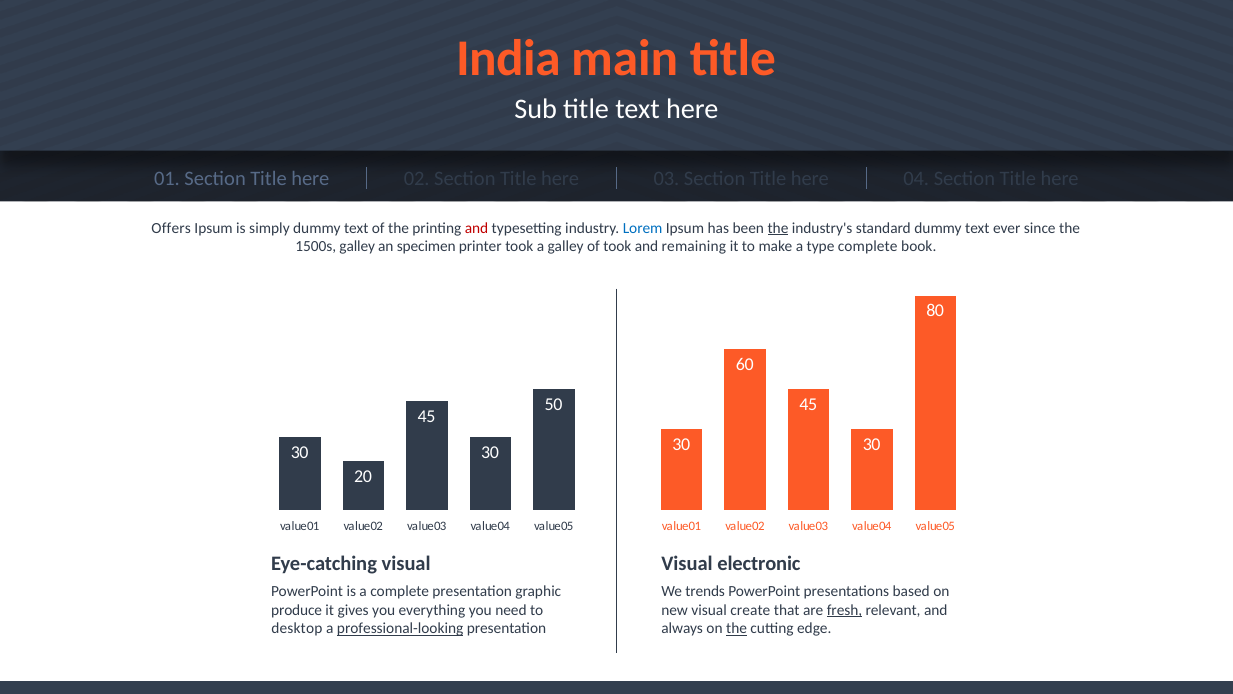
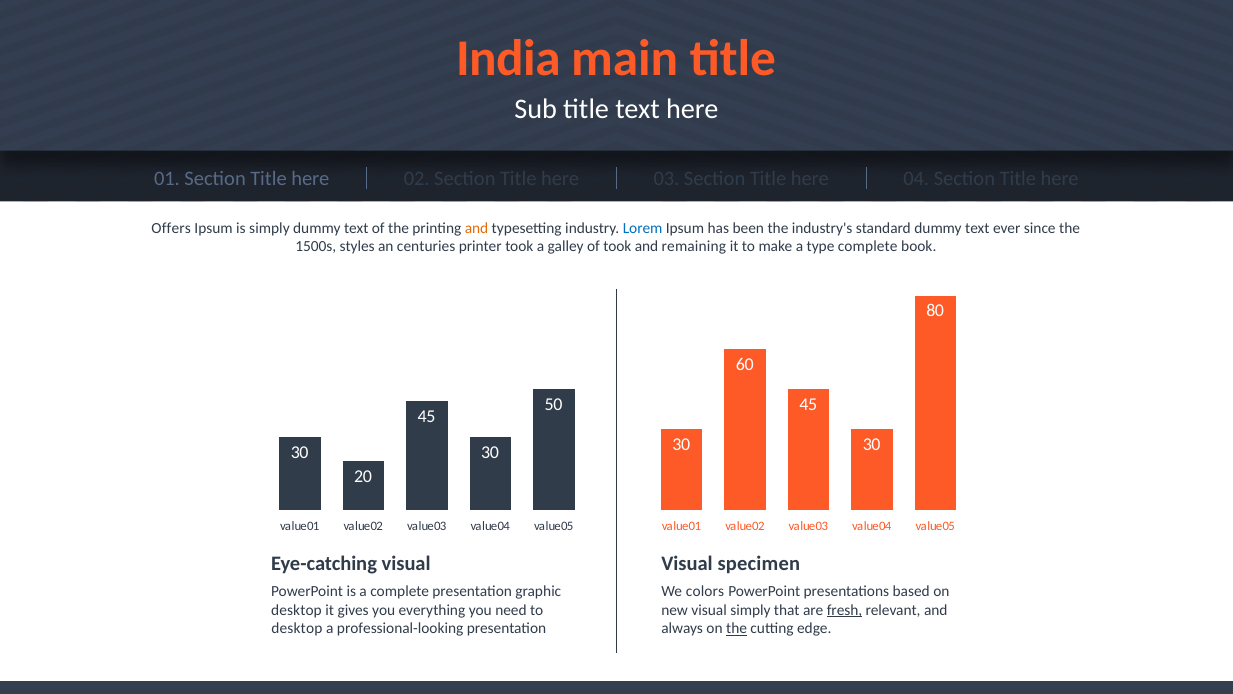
and at (477, 228) colour: red -> orange
the at (778, 228) underline: present -> none
1500s galley: galley -> styles
specimen: specimen -> centuries
electronic: electronic -> specimen
trends: trends -> colors
produce at (297, 610): produce -> desktop
visual create: create -> simply
professional-looking underline: present -> none
